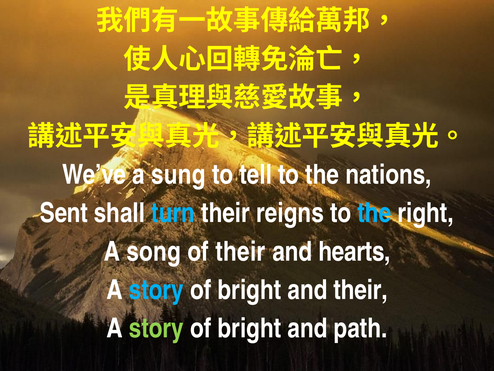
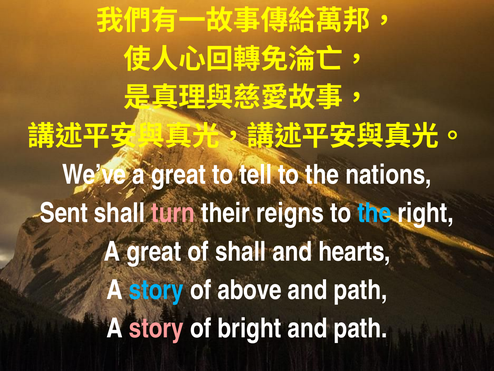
We’ve a sung: sung -> great
turn colour: light blue -> pink
song at (154, 251): song -> great
of their: their -> shall
bright at (249, 290): bright -> above
their at (361, 290): their -> path
story at (156, 328) colour: light green -> pink
